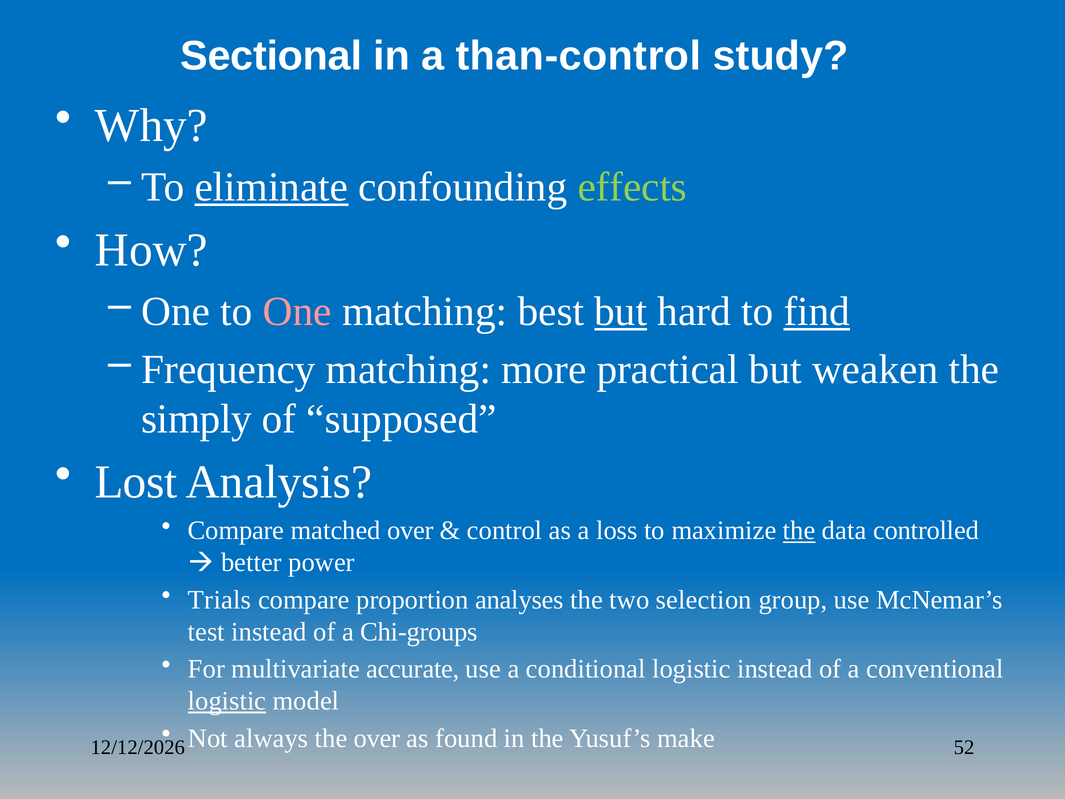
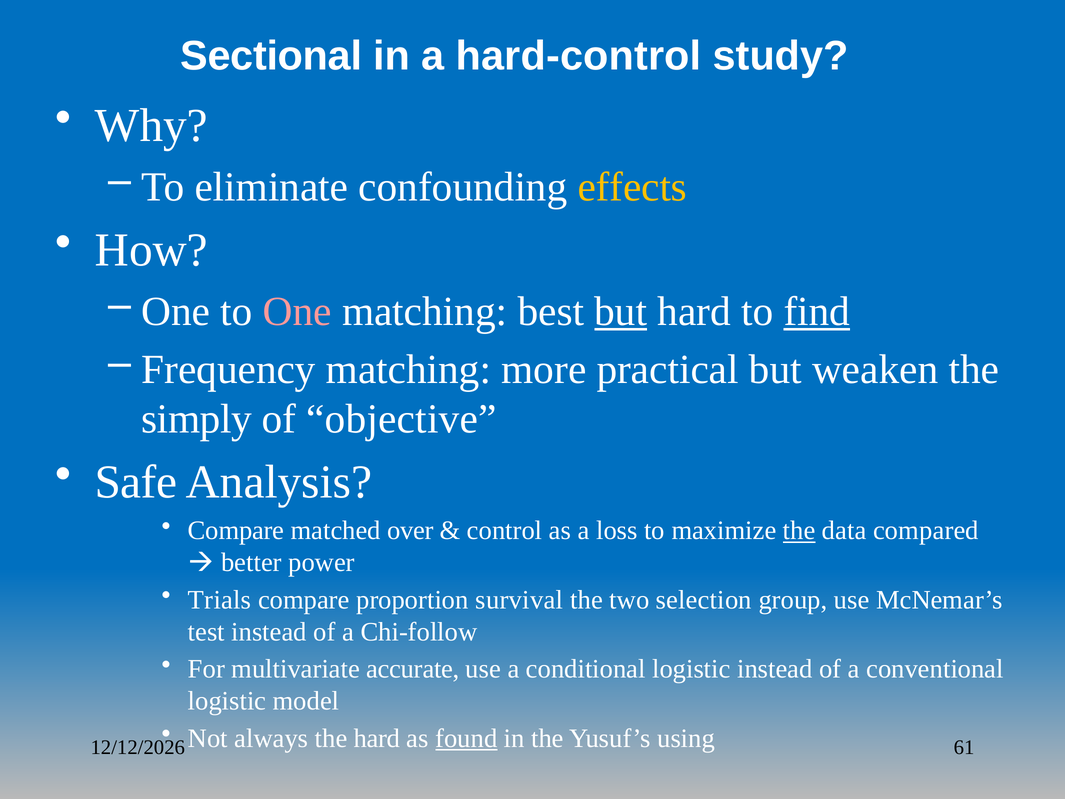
than-control: than-control -> hard-control
eliminate underline: present -> none
effects colour: light green -> yellow
supposed: supposed -> objective
Lost: Lost -> Safe
controlled: controlled -> compared
analyses: analyses -> survival
Chi-groups: Chi-groups -> Chi-follow
logistic at (227, 701) underline: present -> none
the over: over -> hard
found underline: none -> present
make: make -> using
52: 52 -> 61
